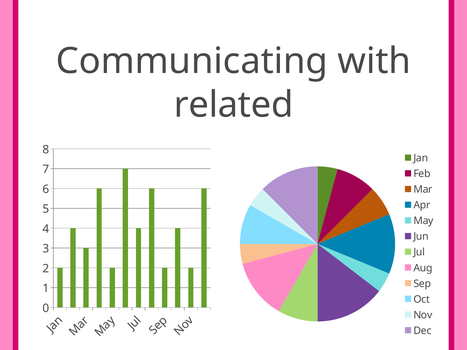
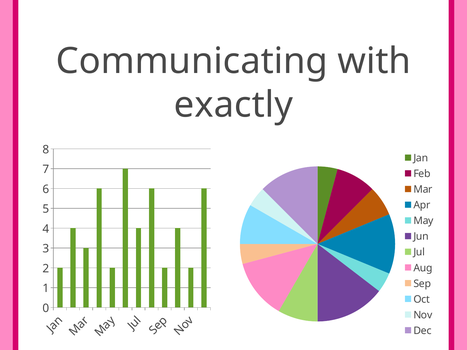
related: related -> exactly
